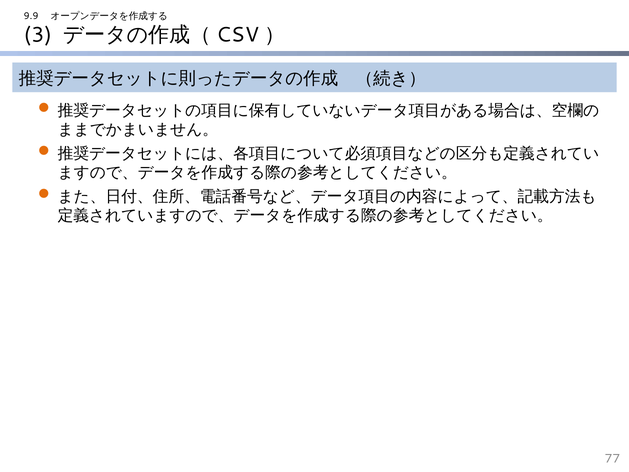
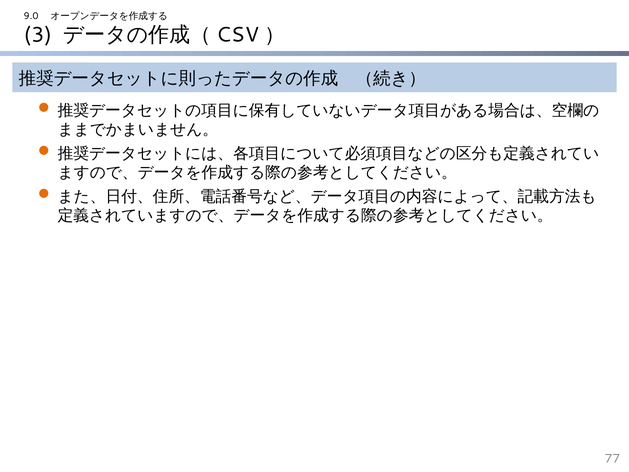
9.9: 9.9 -> 9.0
